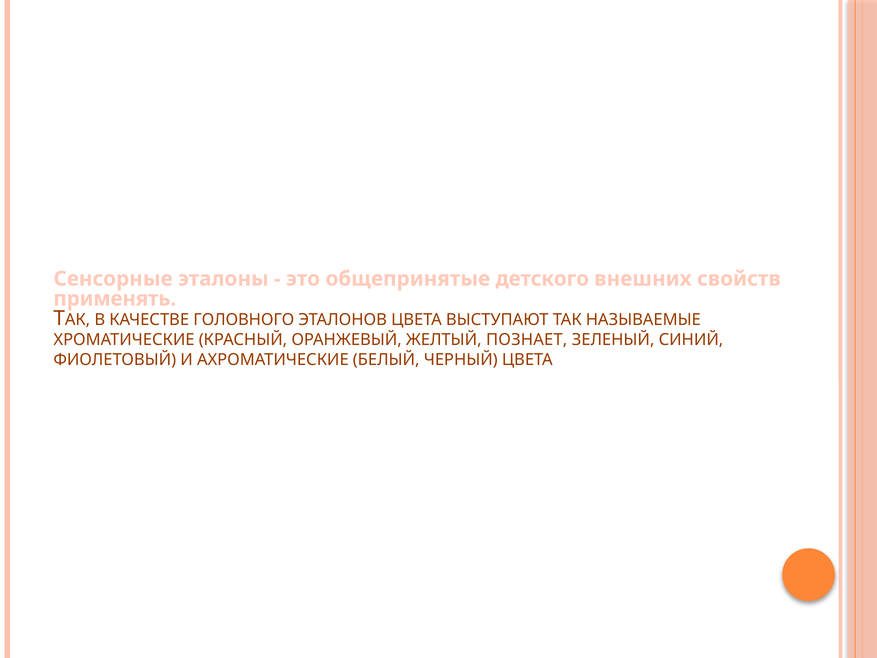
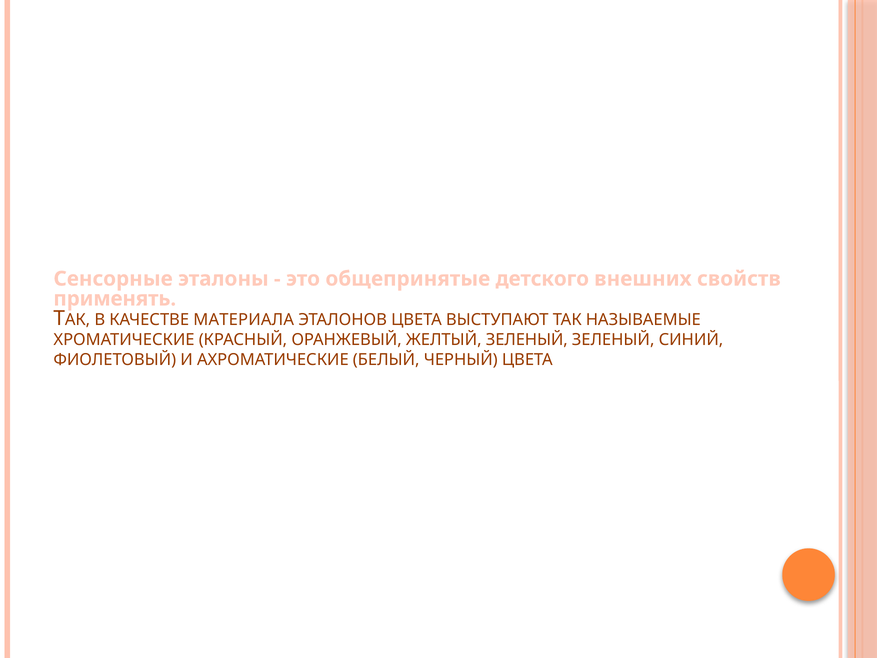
ГОЛОВНОГО: ГОЛОВНОГО -> МАТЕРИАЛА
ЖЕЛТЫЙ ПОЗНАЕТ: ПОЗНАЕТ -> ЗЕЛЕНЫЙ
